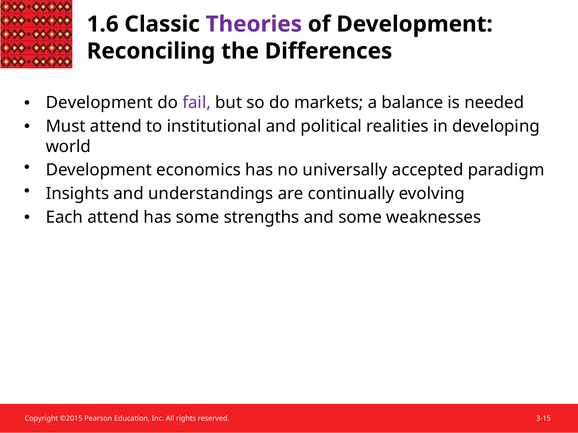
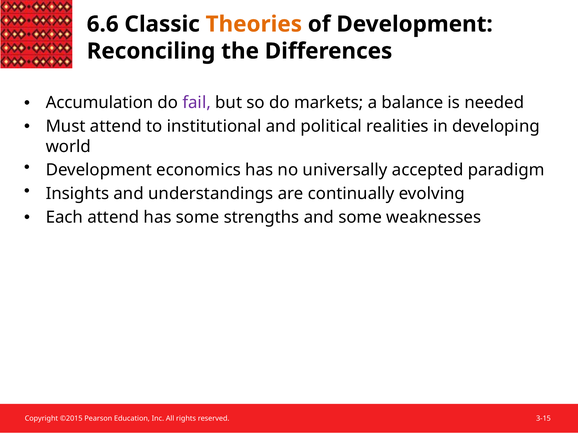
1.6: 1.6 -> 6.6
Theories colour: purple -> orange
Development at (99, 103): Development -> Accumulation
